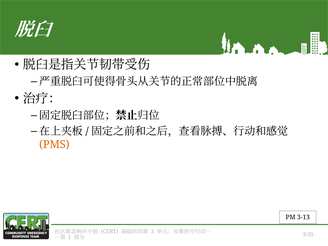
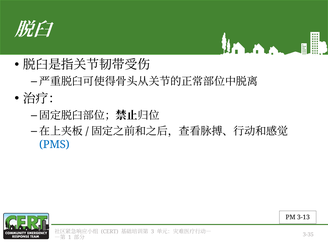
PMS colour: orange -> blue
